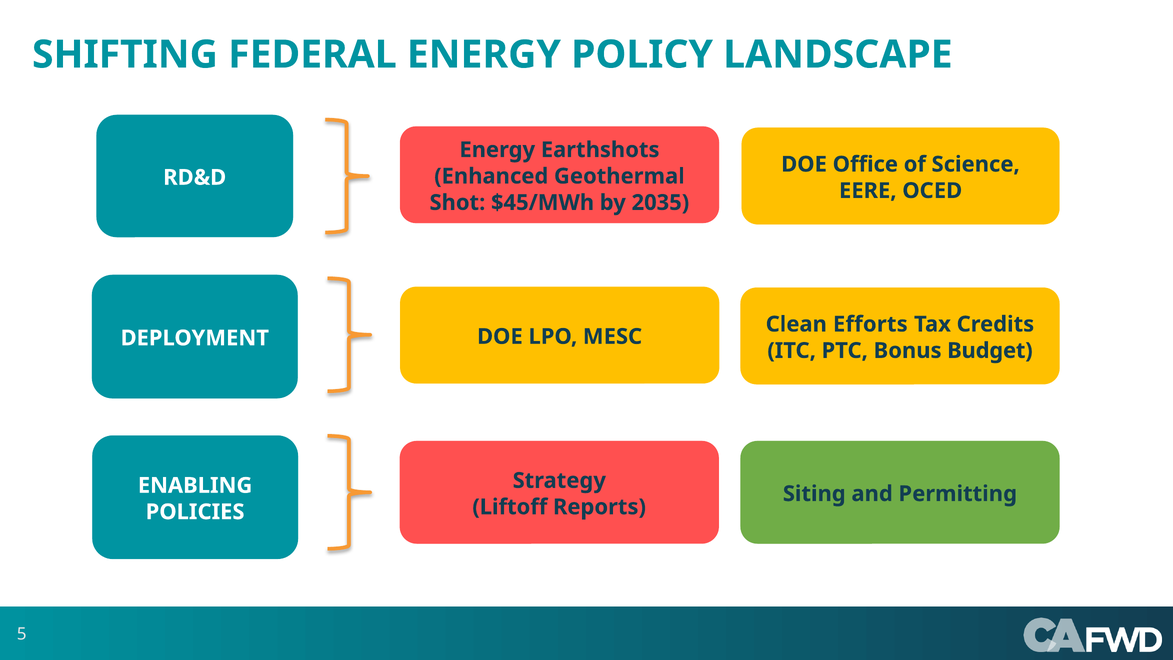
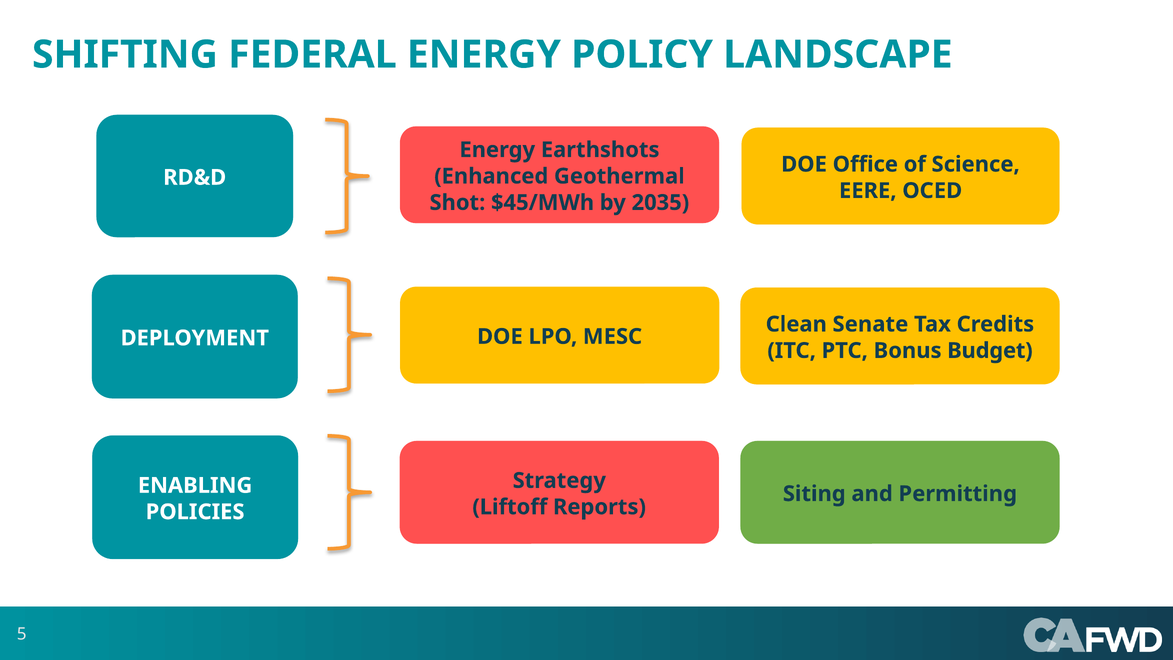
Efforts: Efforts -> Senate
